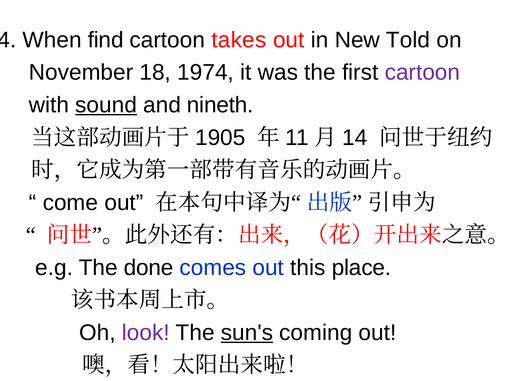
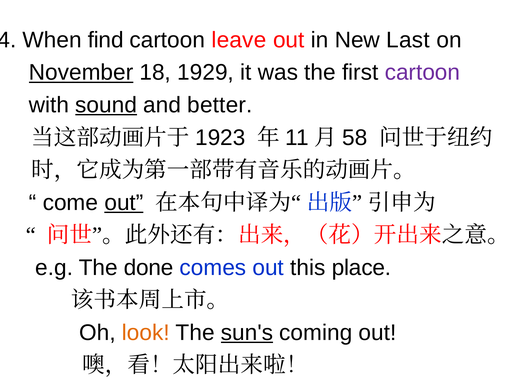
takes: takes -> leave
Told: Told -> Last
November underline: none -> present
1974: 1974 -> 1929
nineth: nineth -> better
1905: 1905 -> 1923
14: 14 -> 58
out at (124, 203) underline: none -> present
look colour: purple -> orange
